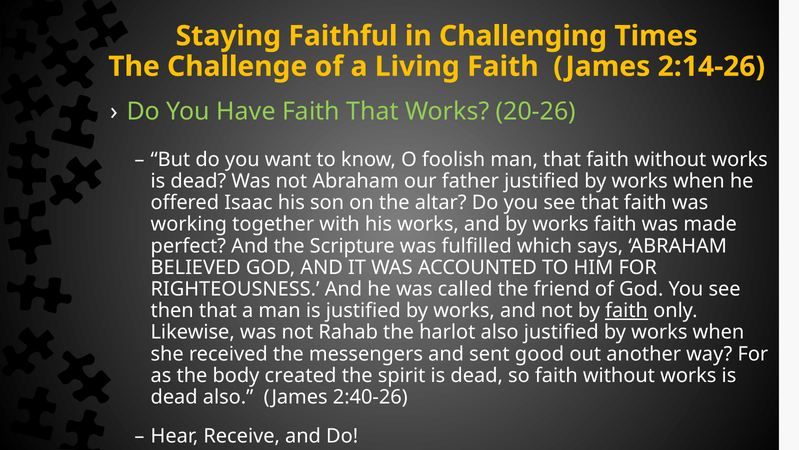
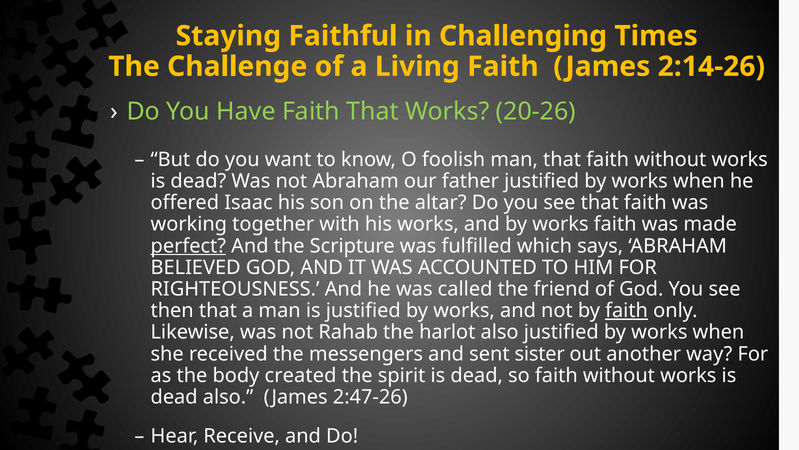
perfect underline: none -> present
good: good -> sister
2:40-26: 2:40-26 -> 2:47-26
